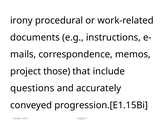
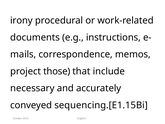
questions: questions -> necessary
progression.[E1.15Bi: progression.[E1.15Bi -> sequencing.[E1.15Bi
